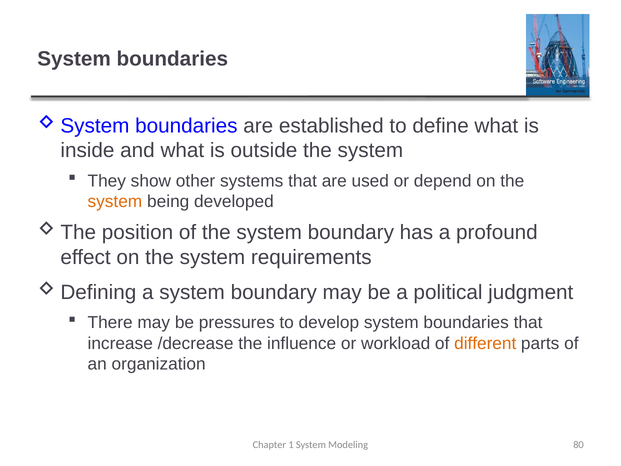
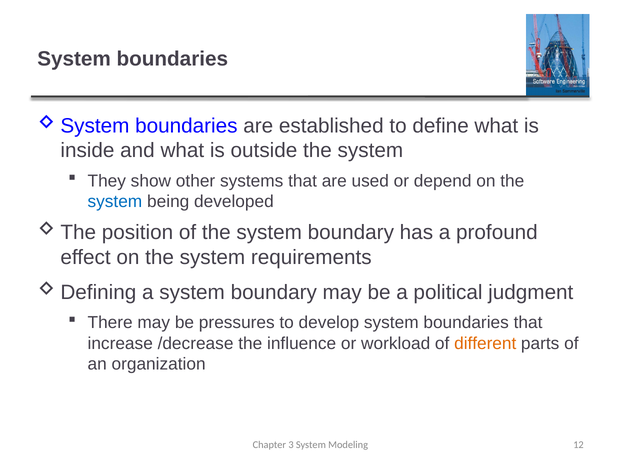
system at (115, 201) colour: orange -> blue
1: 1 -> 3
80: 80 -> 12
